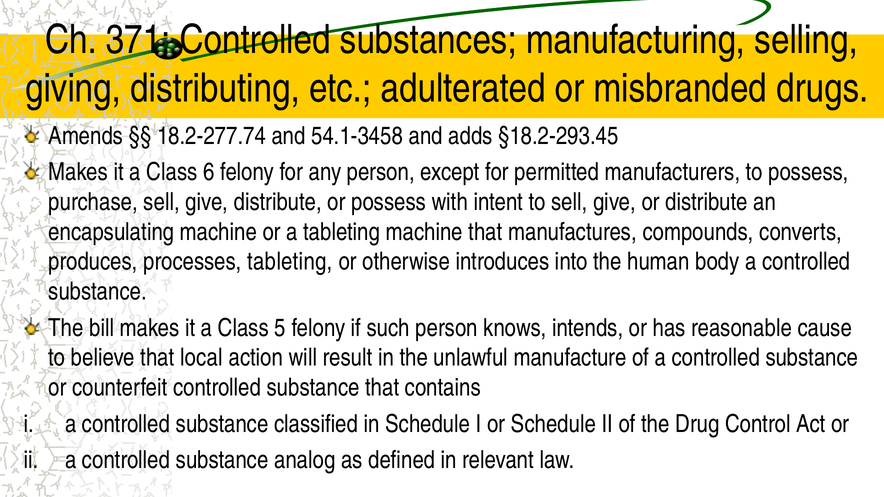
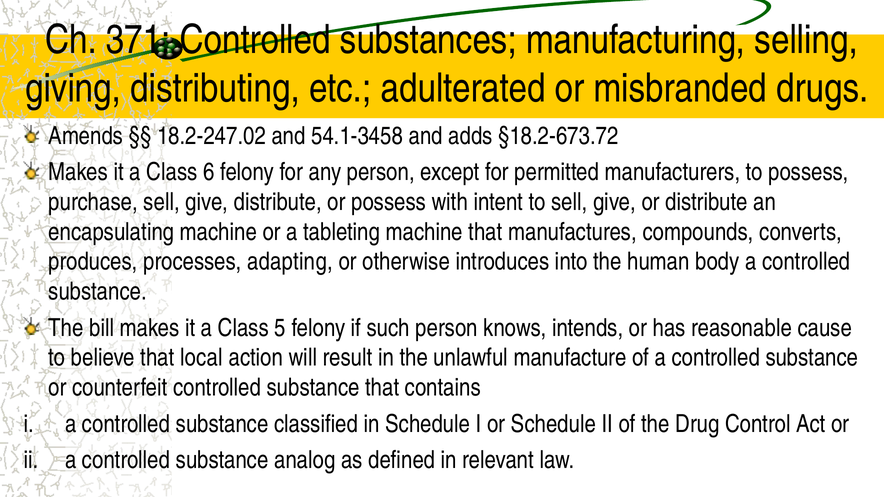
18.2-277.74: 18.2-277.74 -> 18.2-247.02
§18.2-293.45: §18.2-293.45 -> §18.2-673.72
processes tableting: tableting -> adapting
